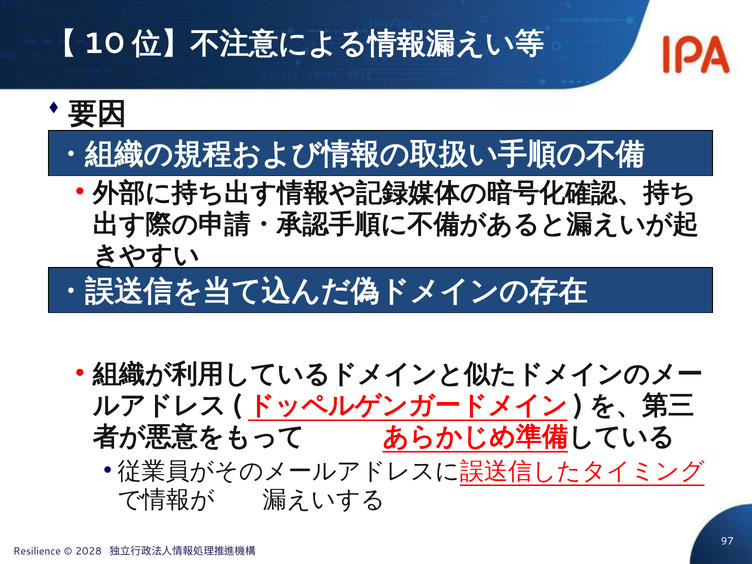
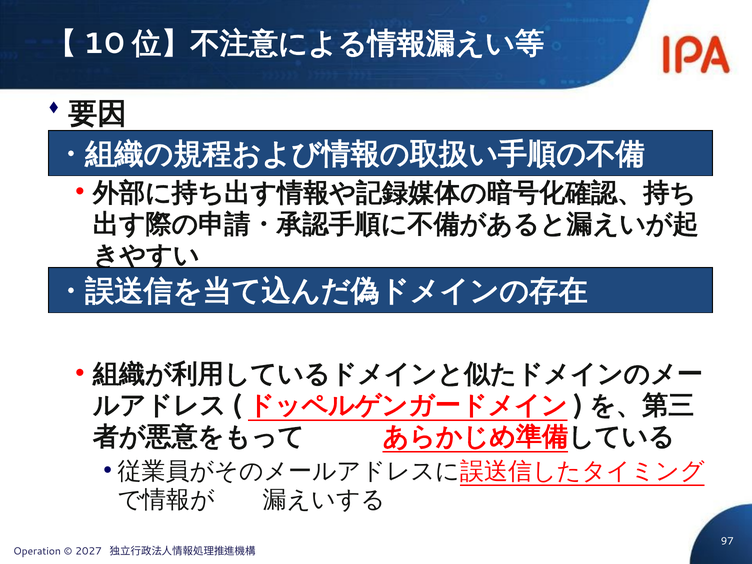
Resilience: Resilience -> Operation
2028: 2028 -> 2027
